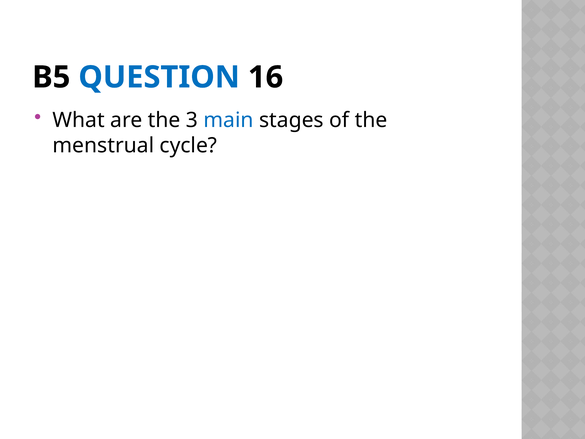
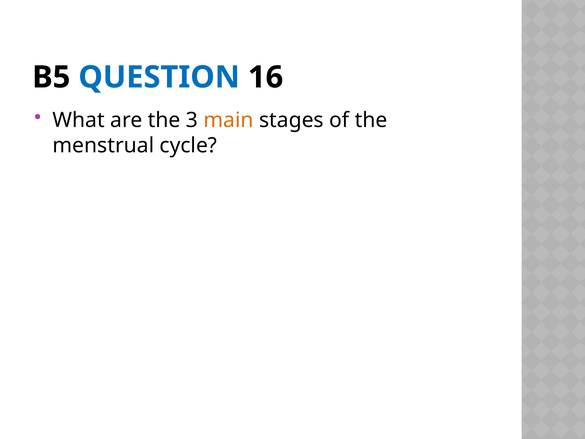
main colour: blue -> orange
